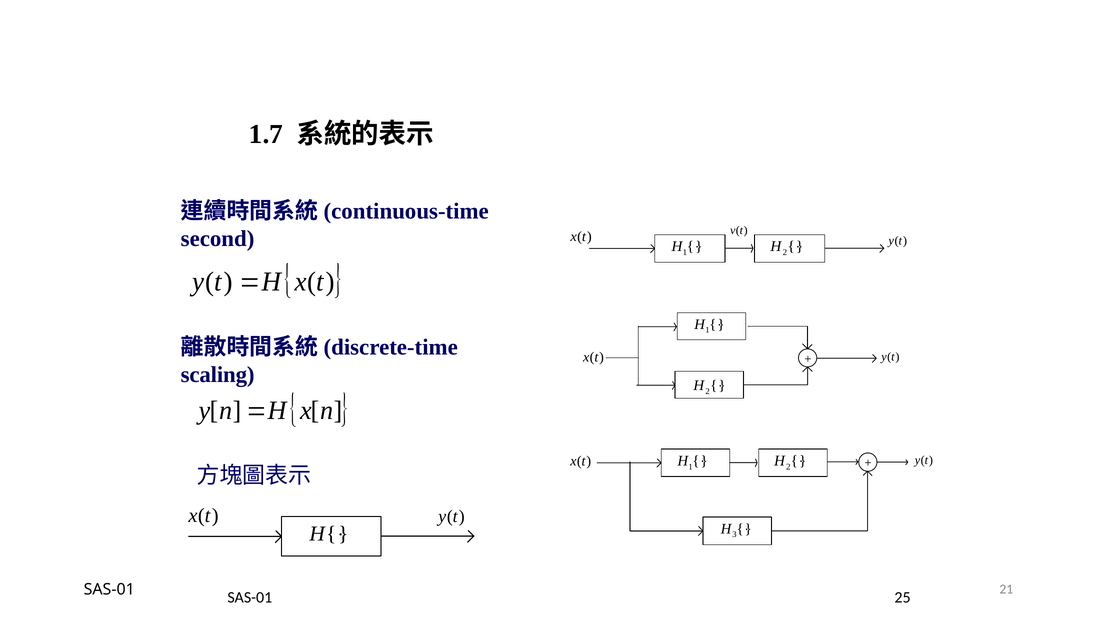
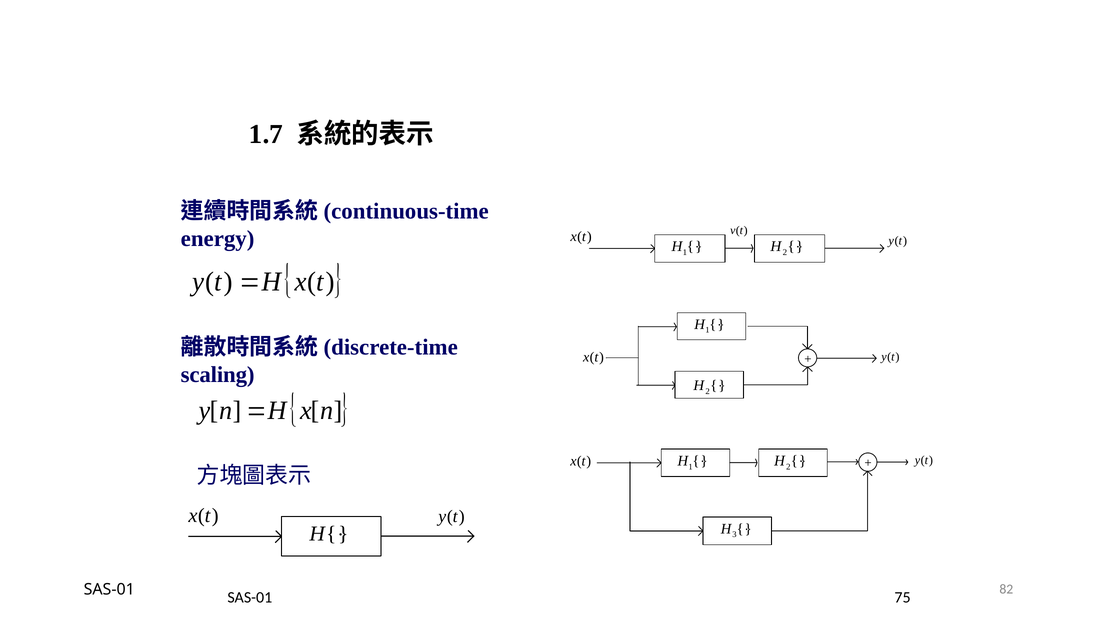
second: second -> energy
21: 21 -> 82
25: 25 -> 75
